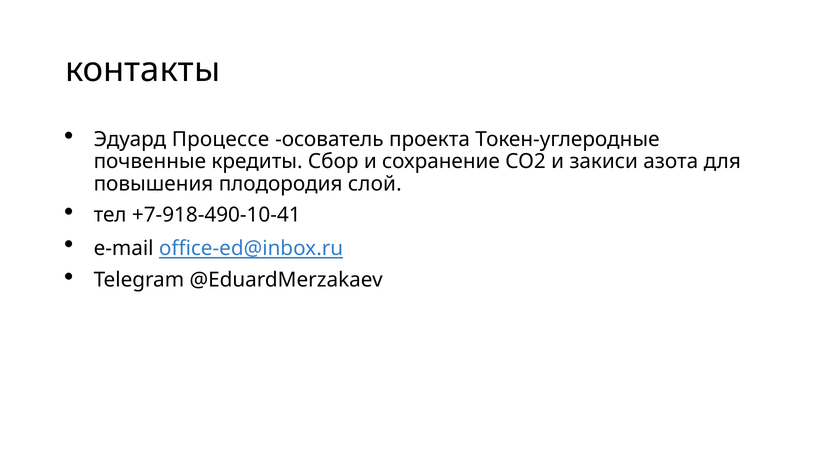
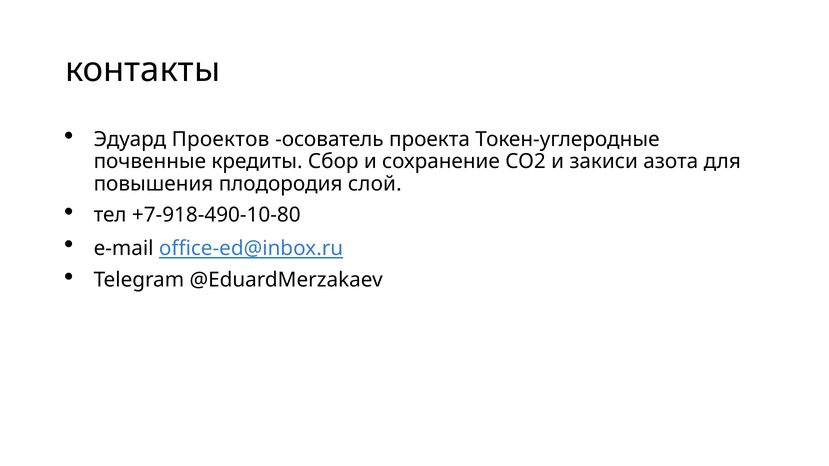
Процессе: Процессе -> Проектов
+7-918-490-10-41: +7-918-490-10-41 -> +7-918-490-10-80
